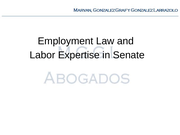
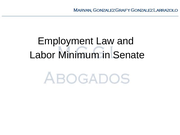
Expertise: Expertise -> Minimum
